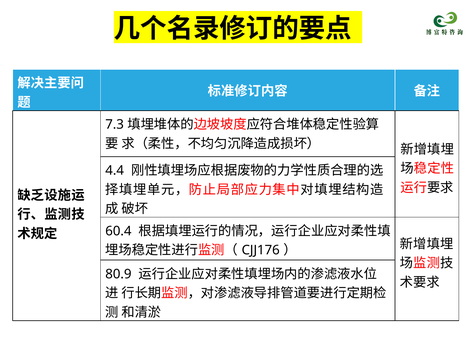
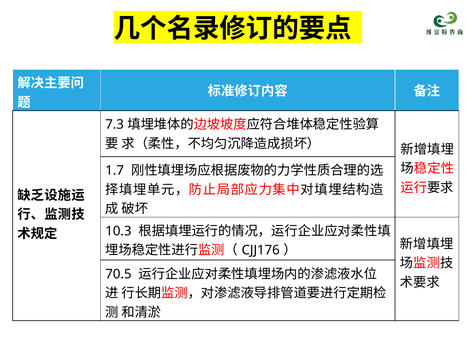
4.4: 4.4 -> 1.7
60.4: 60.4 -> 10.3
80.9: 80.9 -> 70.5
